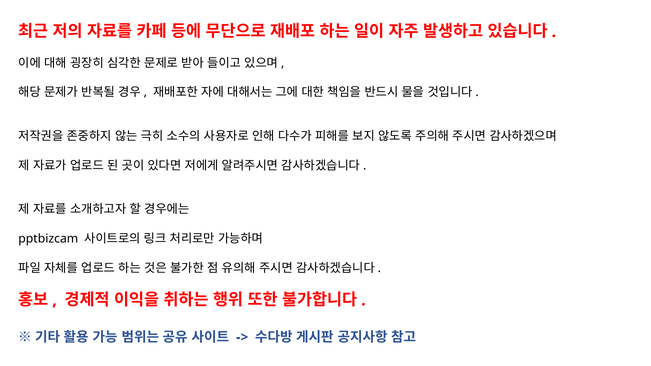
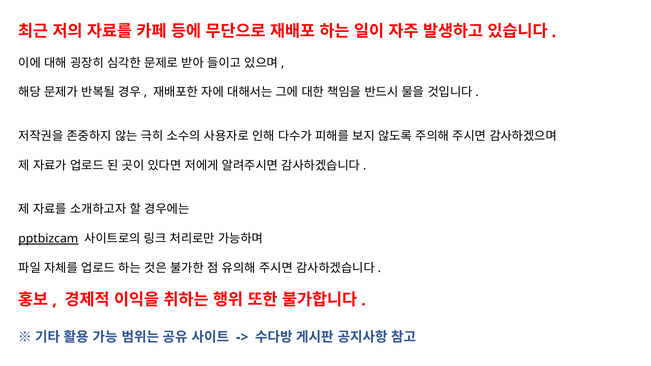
pptbizcam underline: none -> present
